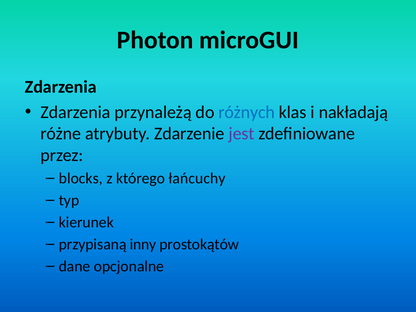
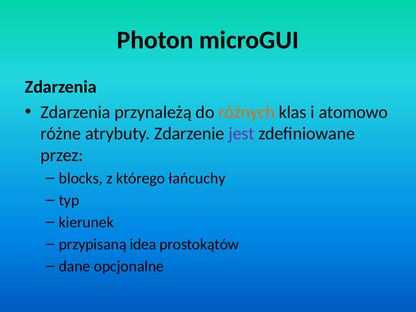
różnych colour: blue -> orange
nakładają: nakładają -> atomowo
inny: inny -> idea
